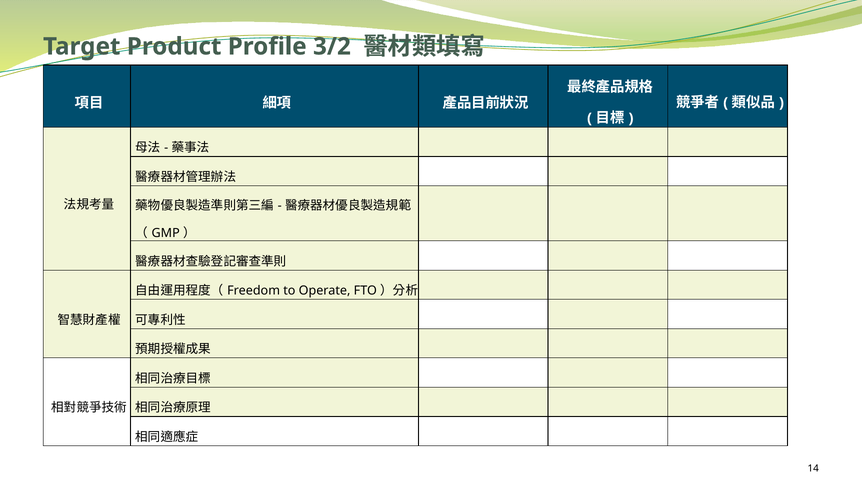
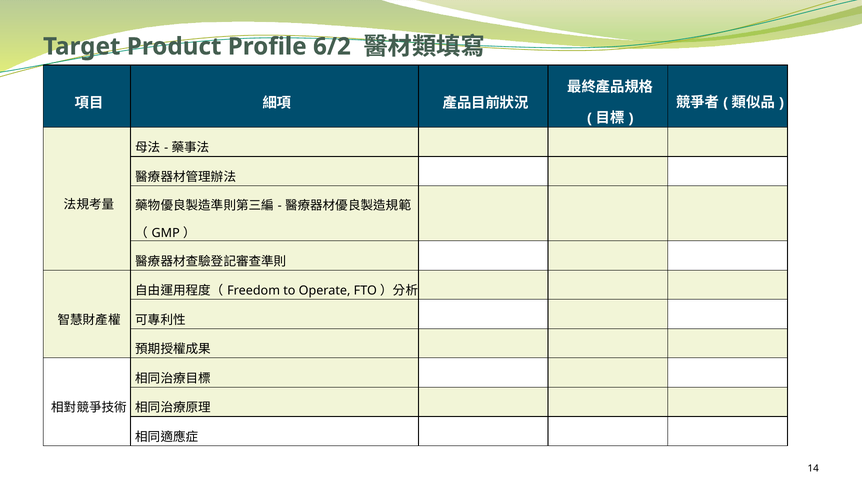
3/2: 3/2 -> 6/2
